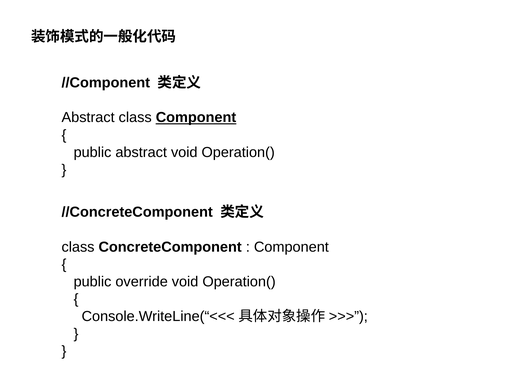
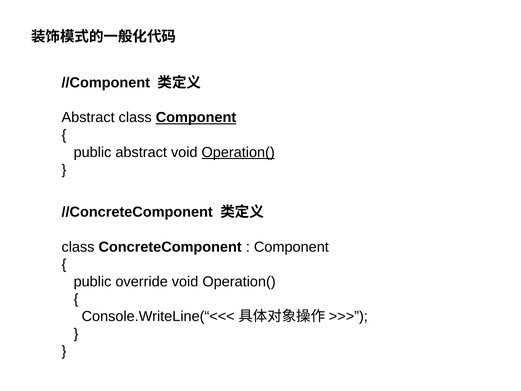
Operation( at (238, 152) underline: none -> present
